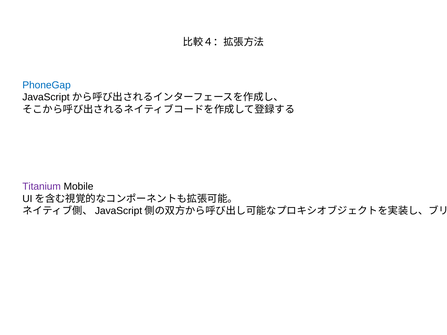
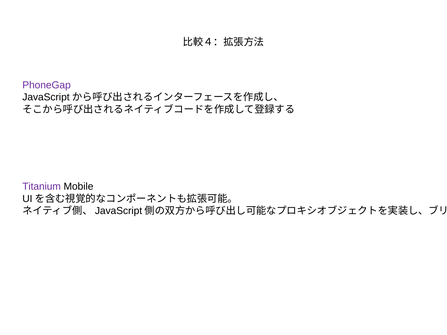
PhoneGap colour: blue -> purple
